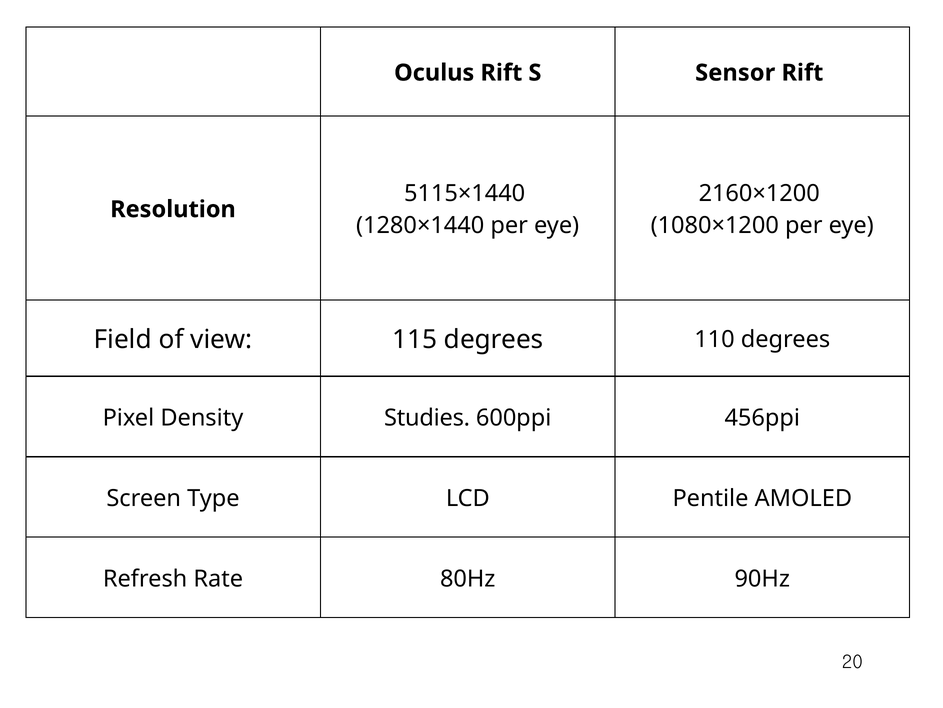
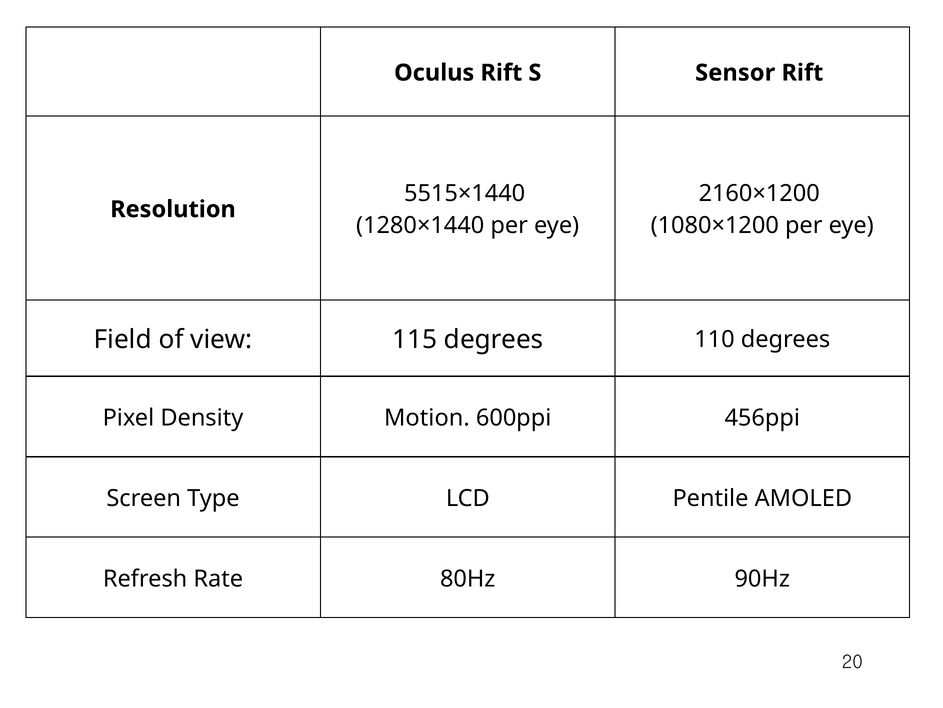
5115×1440: 5115×1440 -> 5515×1440
Studies: Studies -> Motion
